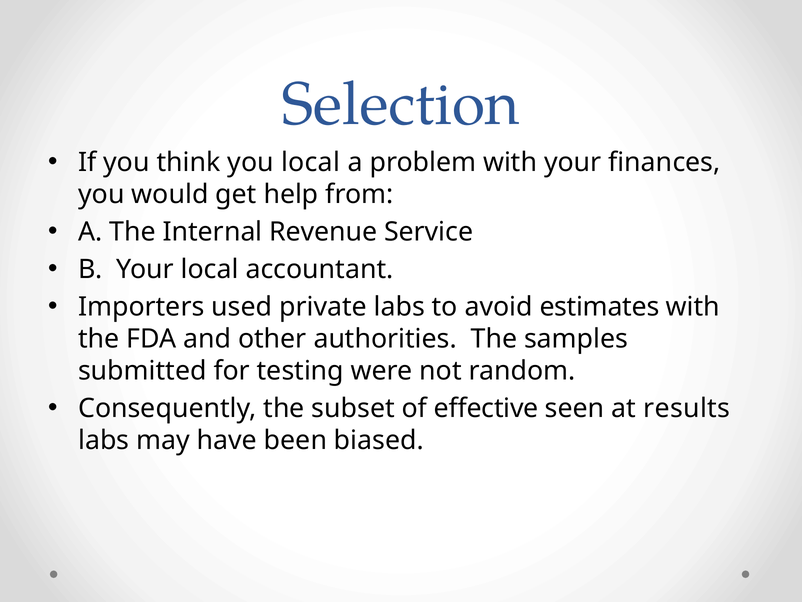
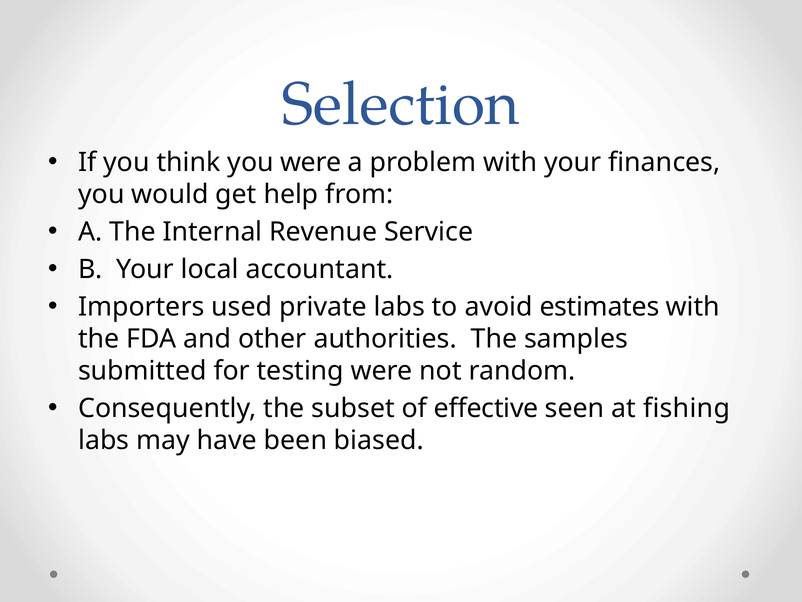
you local: local -> were
results: results -> fishing
